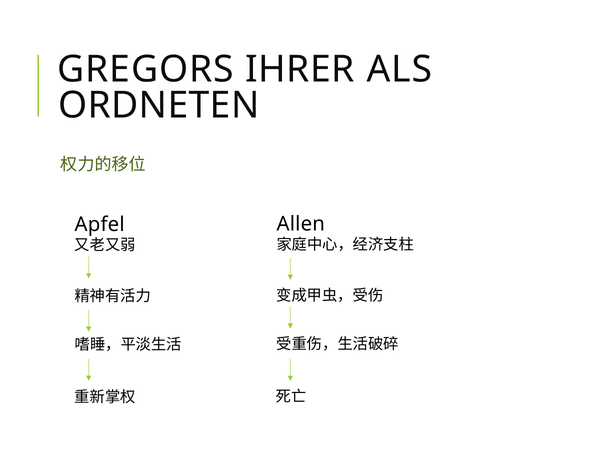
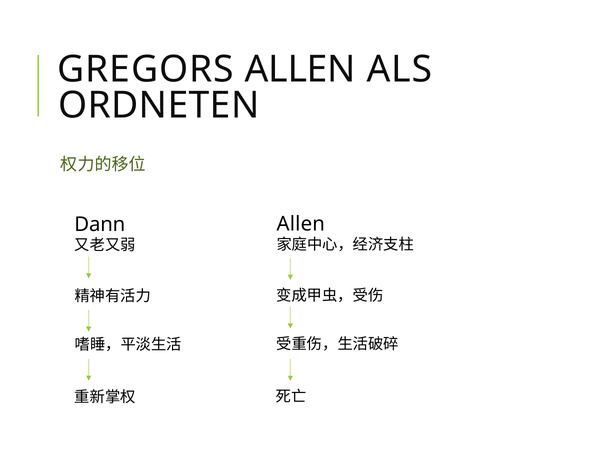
GREGORS IHRER: IHRER -> ALLEN
Apfel: Apfel -> Dann
